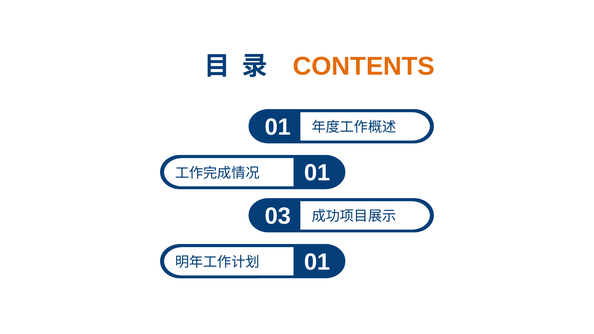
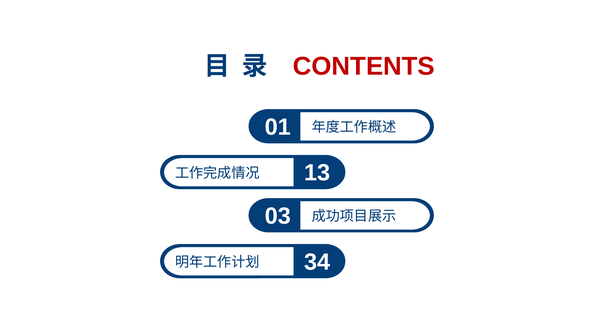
CONTENTS colour: orange -> red
01 at (317, 173): 01 -> 13
01 at (317, 262): 01 -> 34
